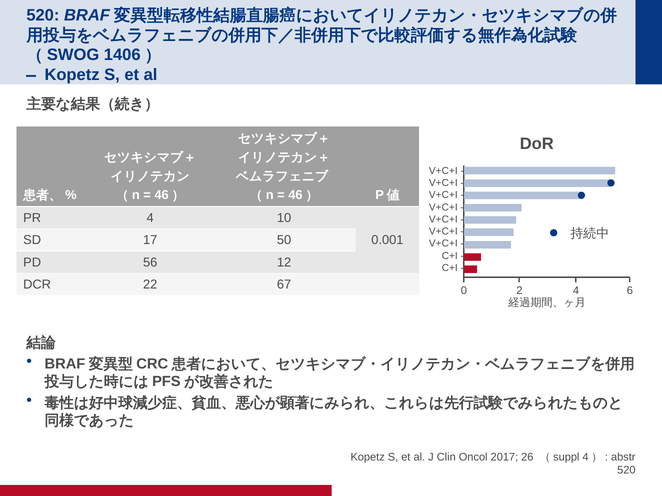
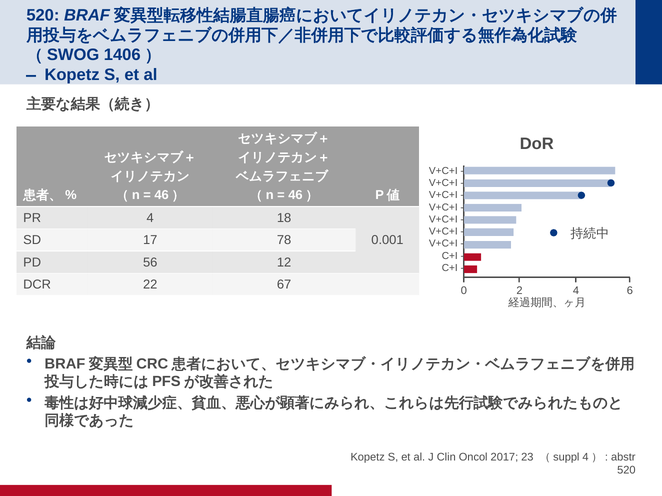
10: 10 -> 18
50: 50 -> 78
26: 26 -> 23
